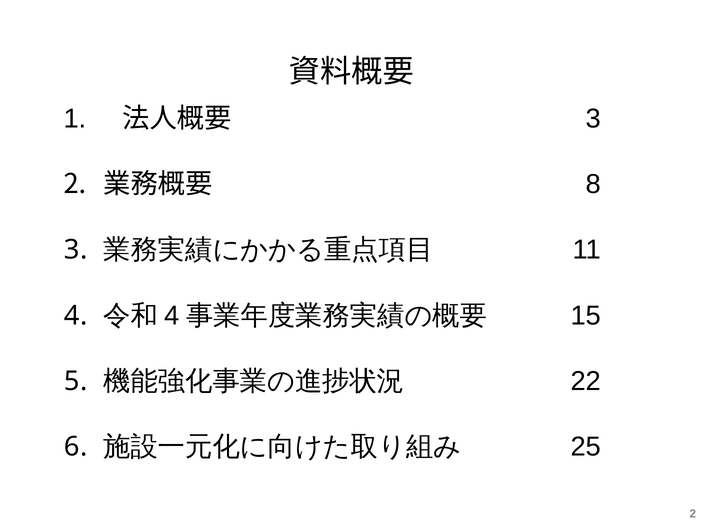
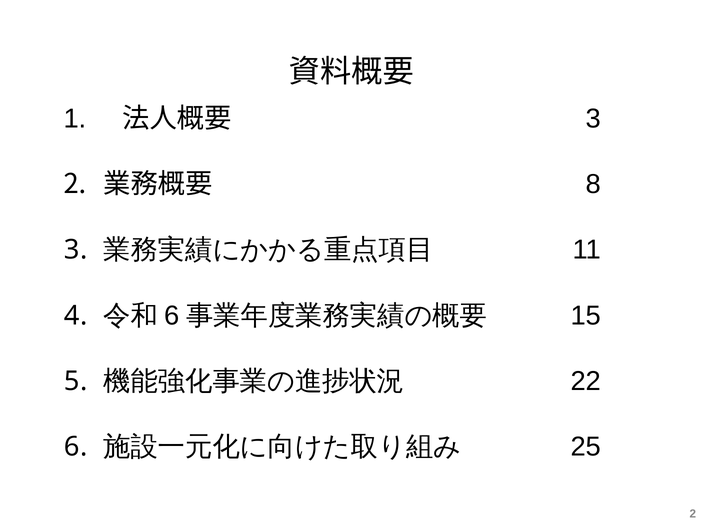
4 at (172, 316): 4 -> 6
